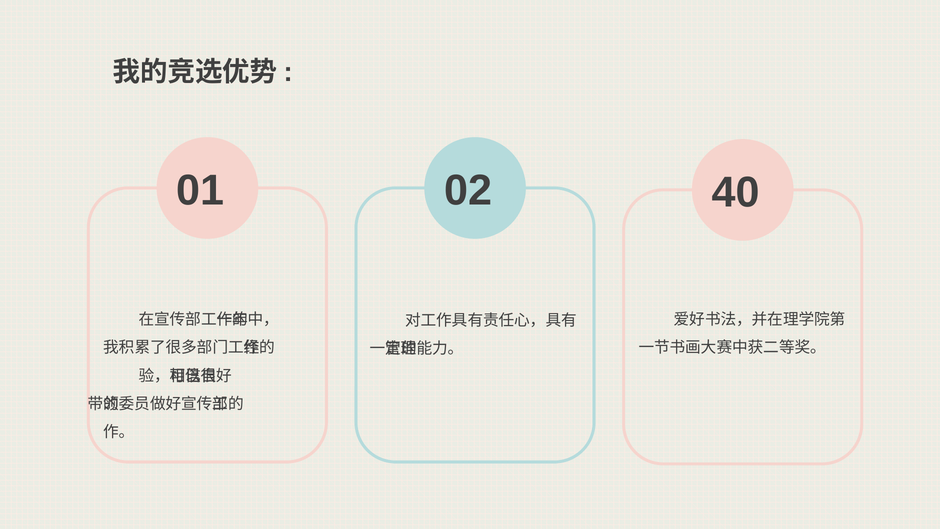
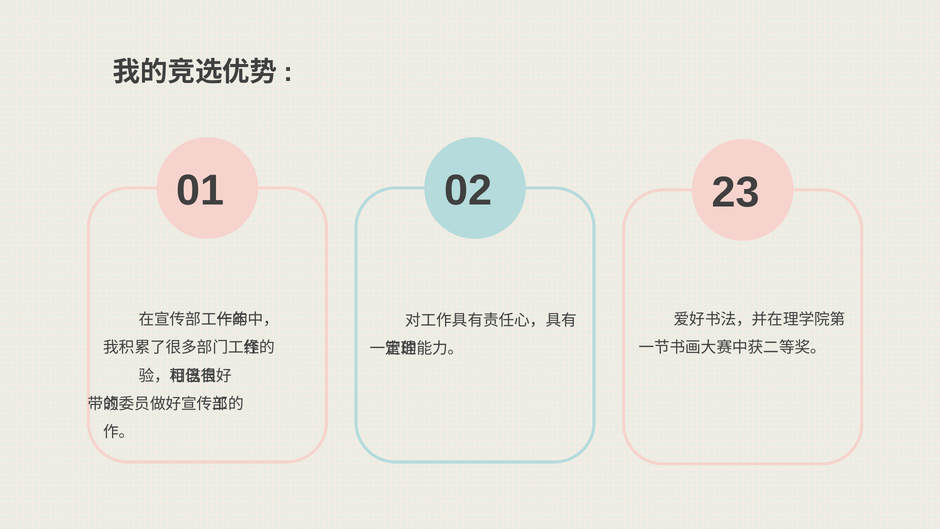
40: 40 -> 23
